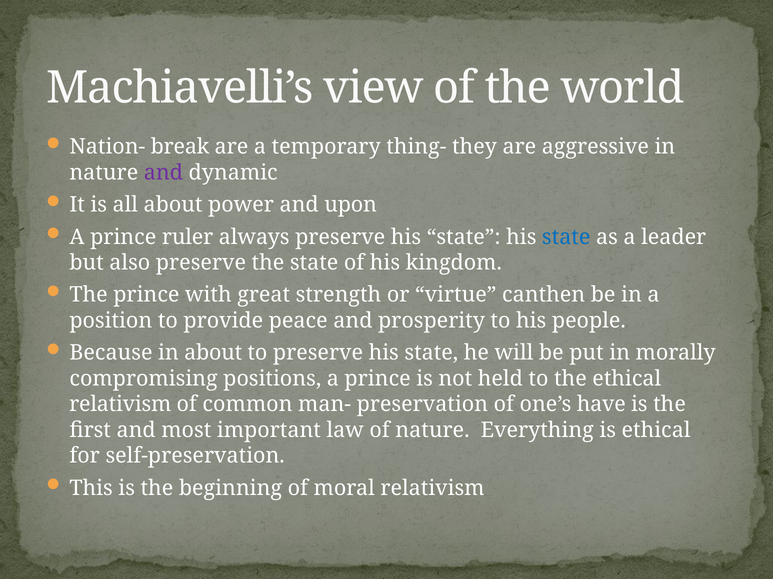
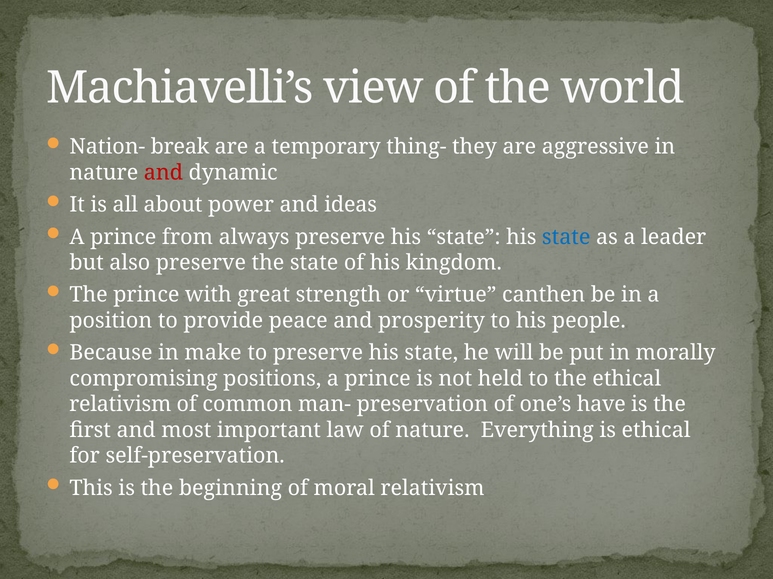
and at (163, 173) colour: purple -> red
upon: upon -> ideas
ruler: ruler -> from
in about: about -> make
